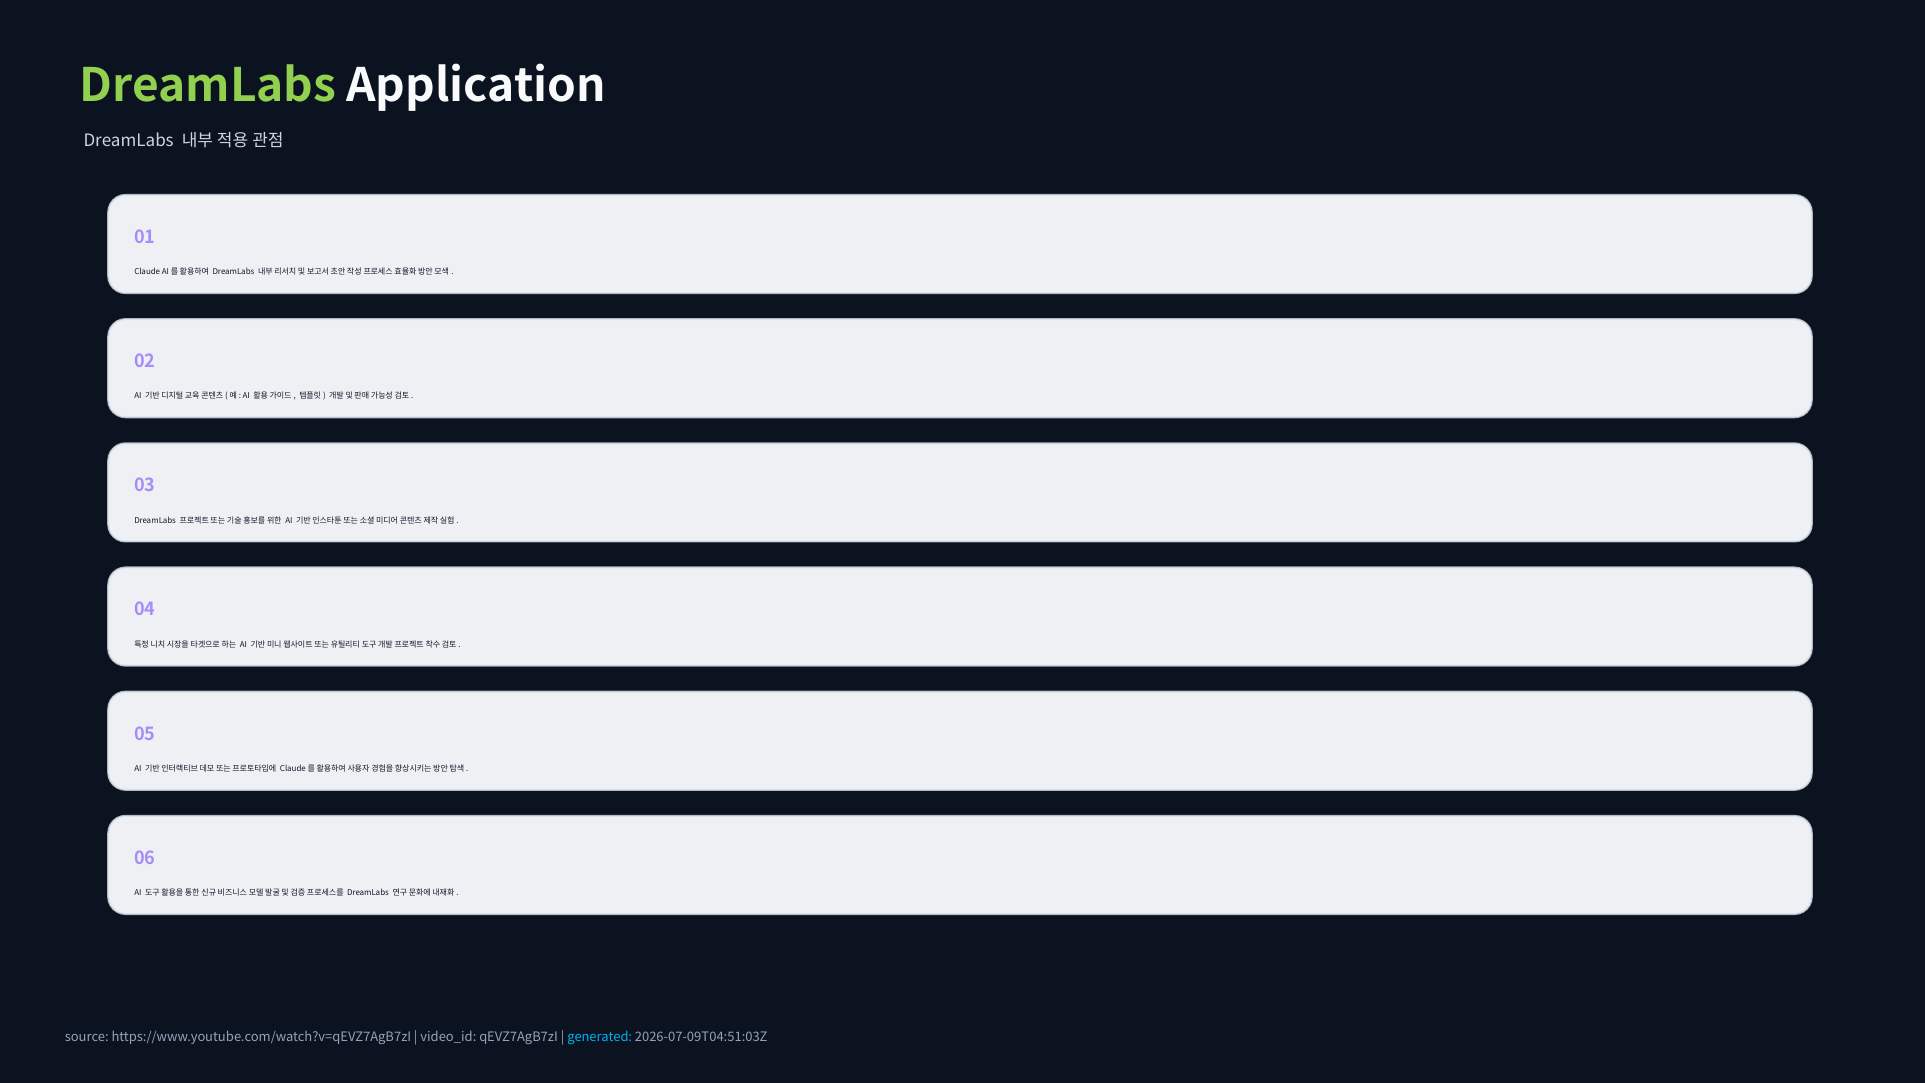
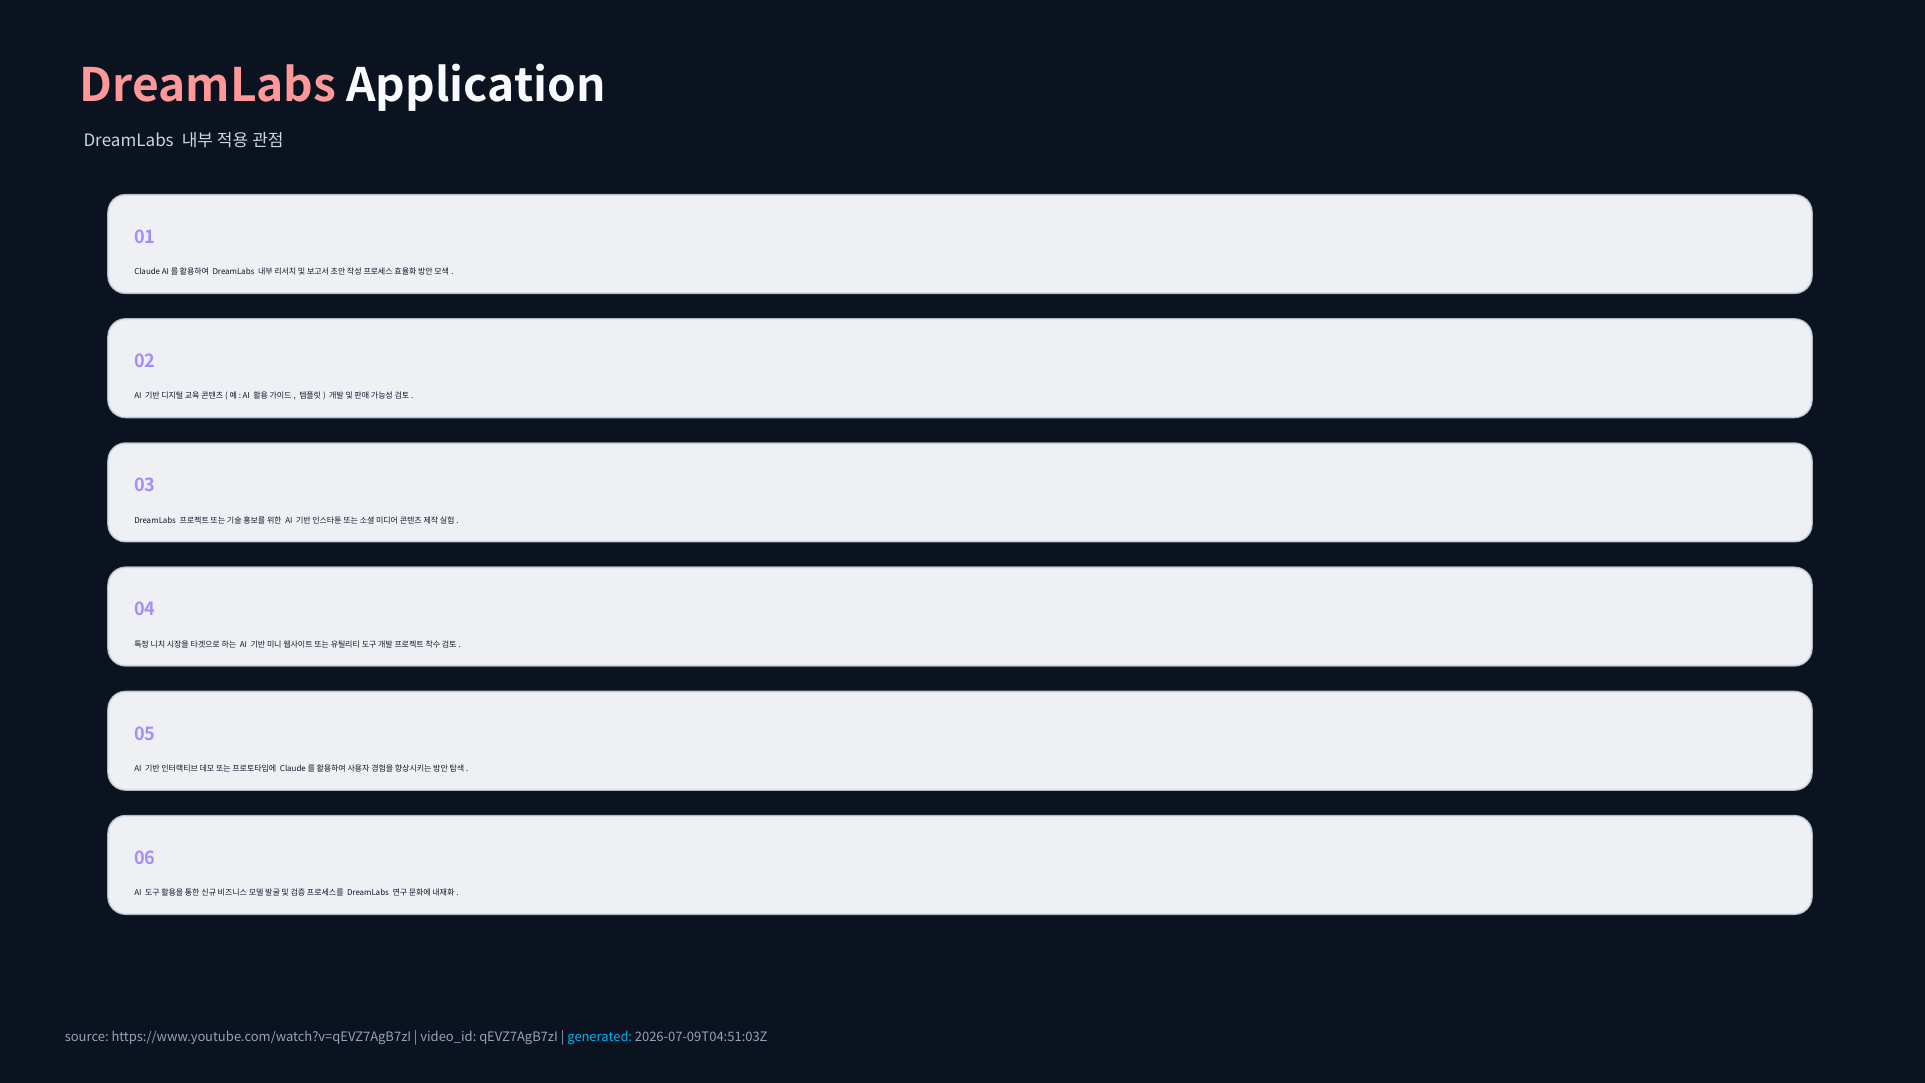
DreamLabs at (208, 86) colour: light green -> pink
